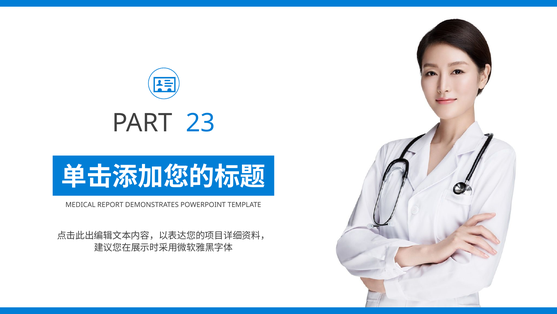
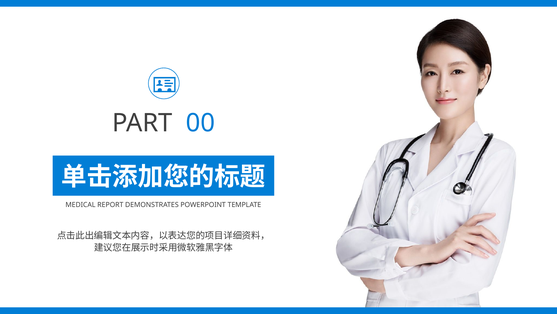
23: 23 -> 00
